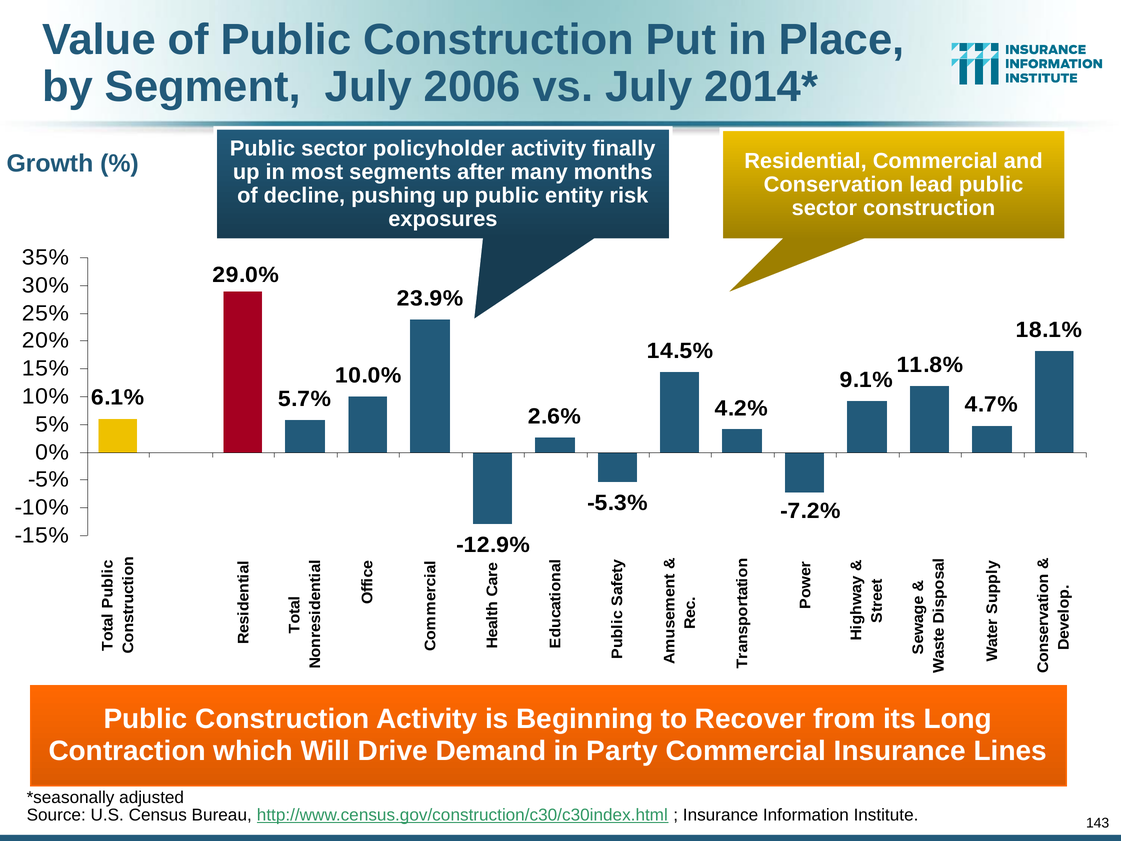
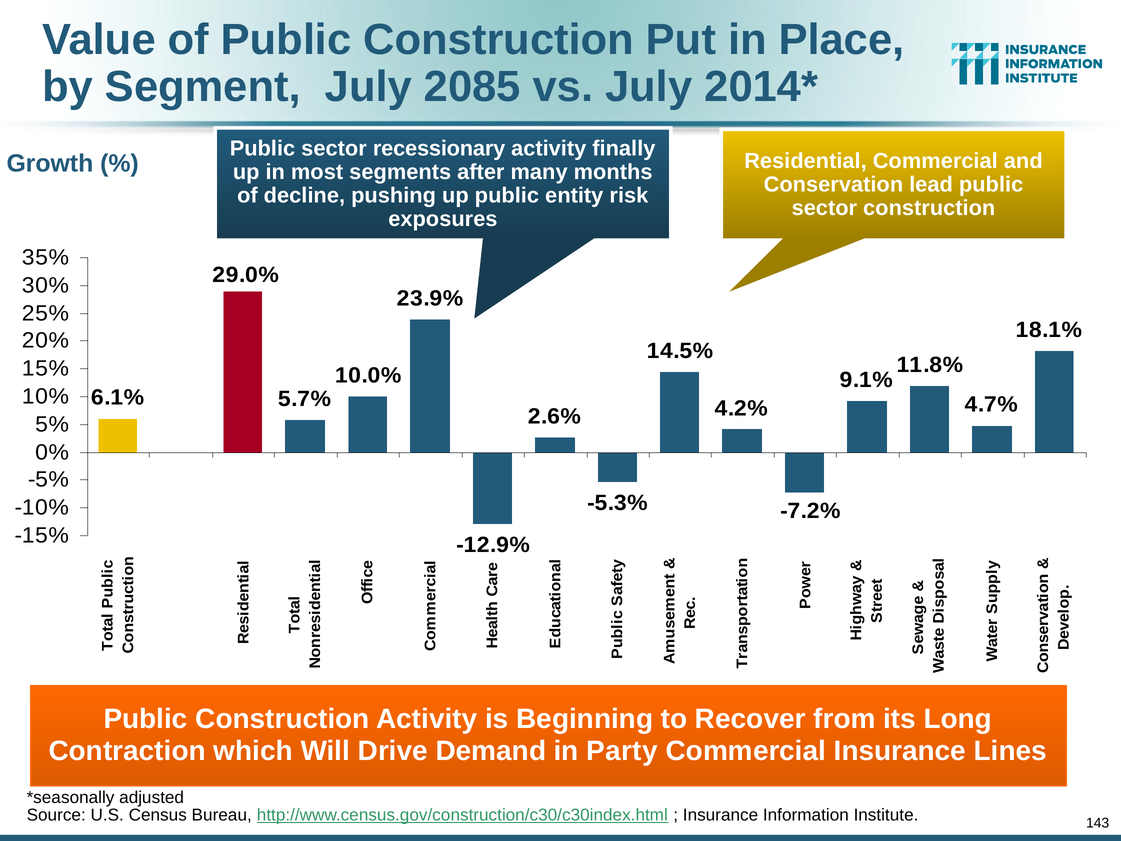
2006: 2006 -> 2085
policyholder: policyholder -> recessionary
